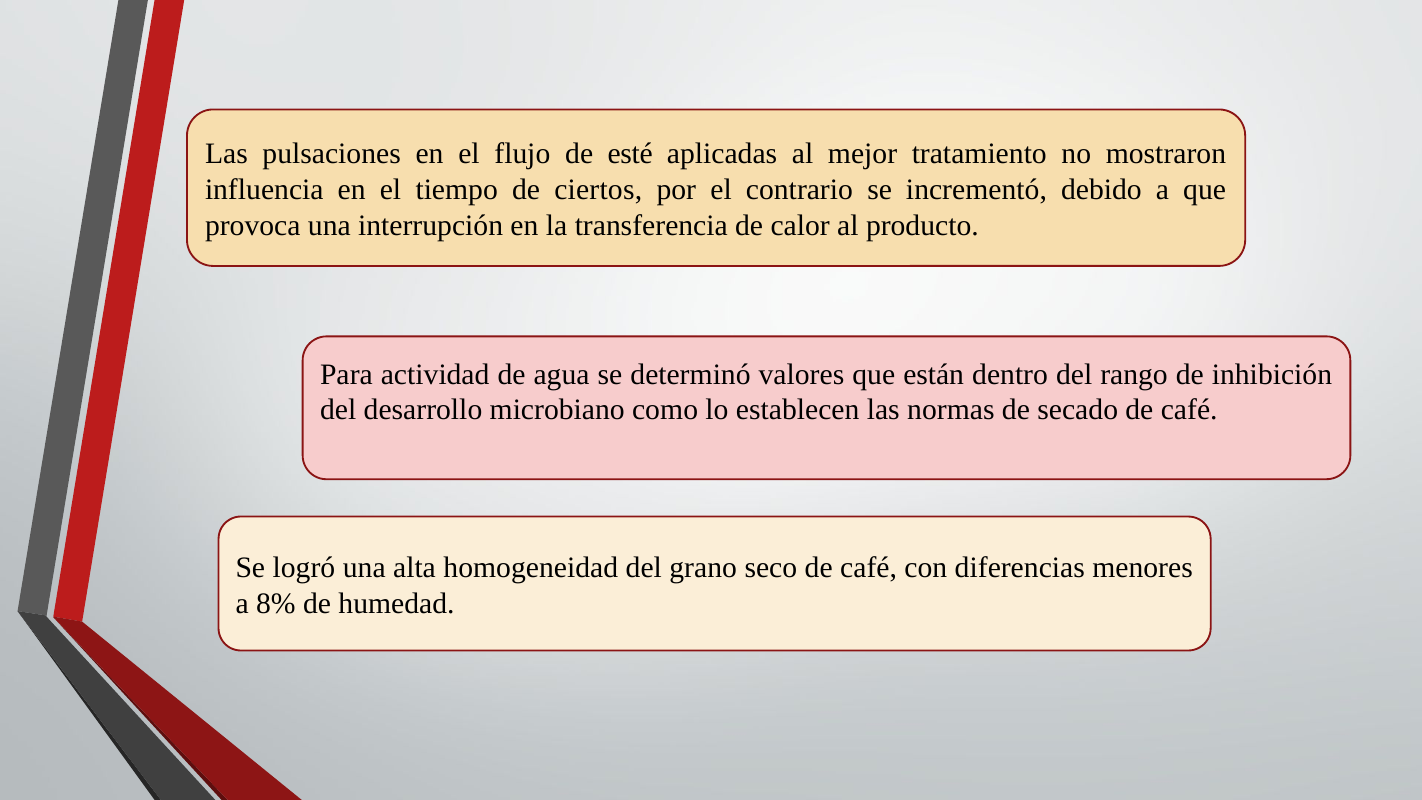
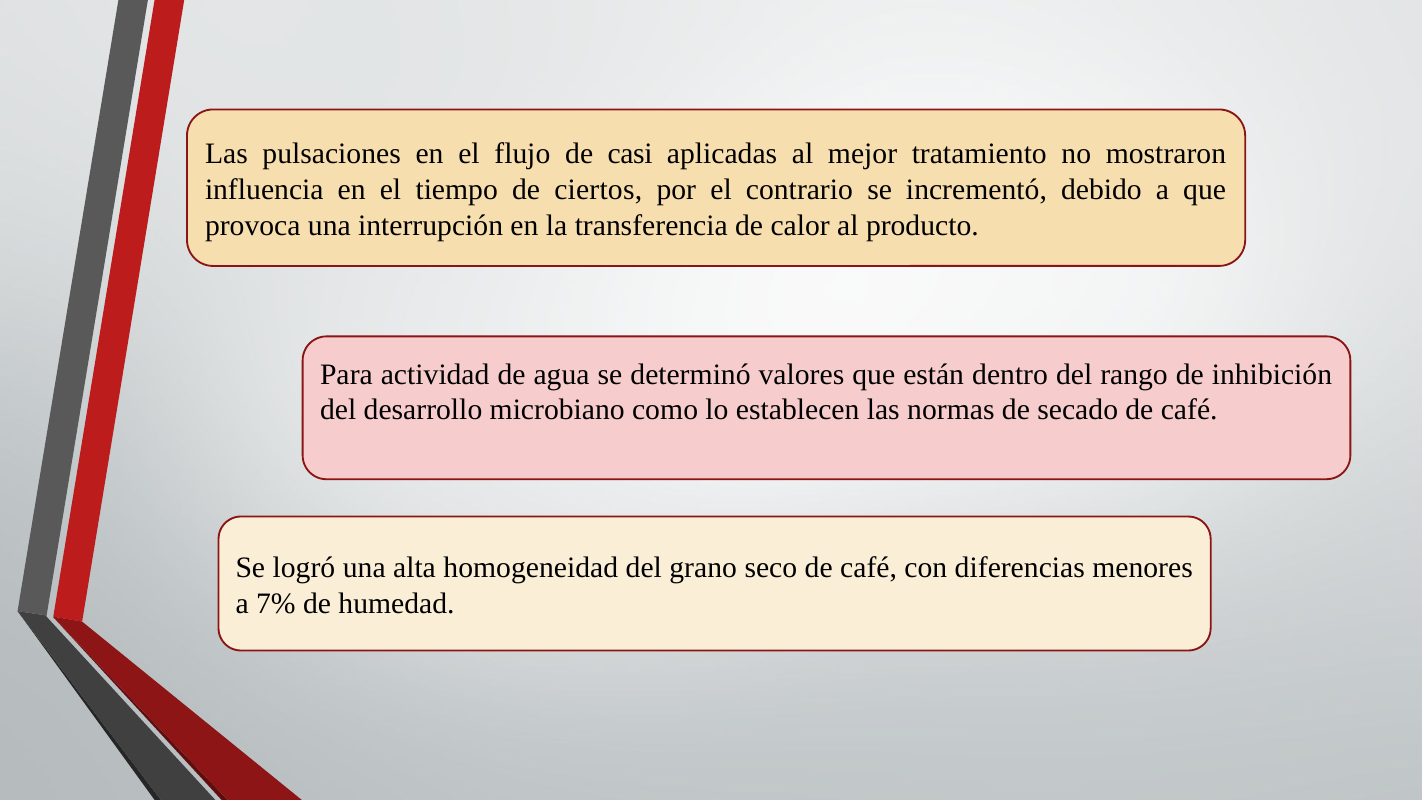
esté: esté -> casi
8%: 8% -> 7%
